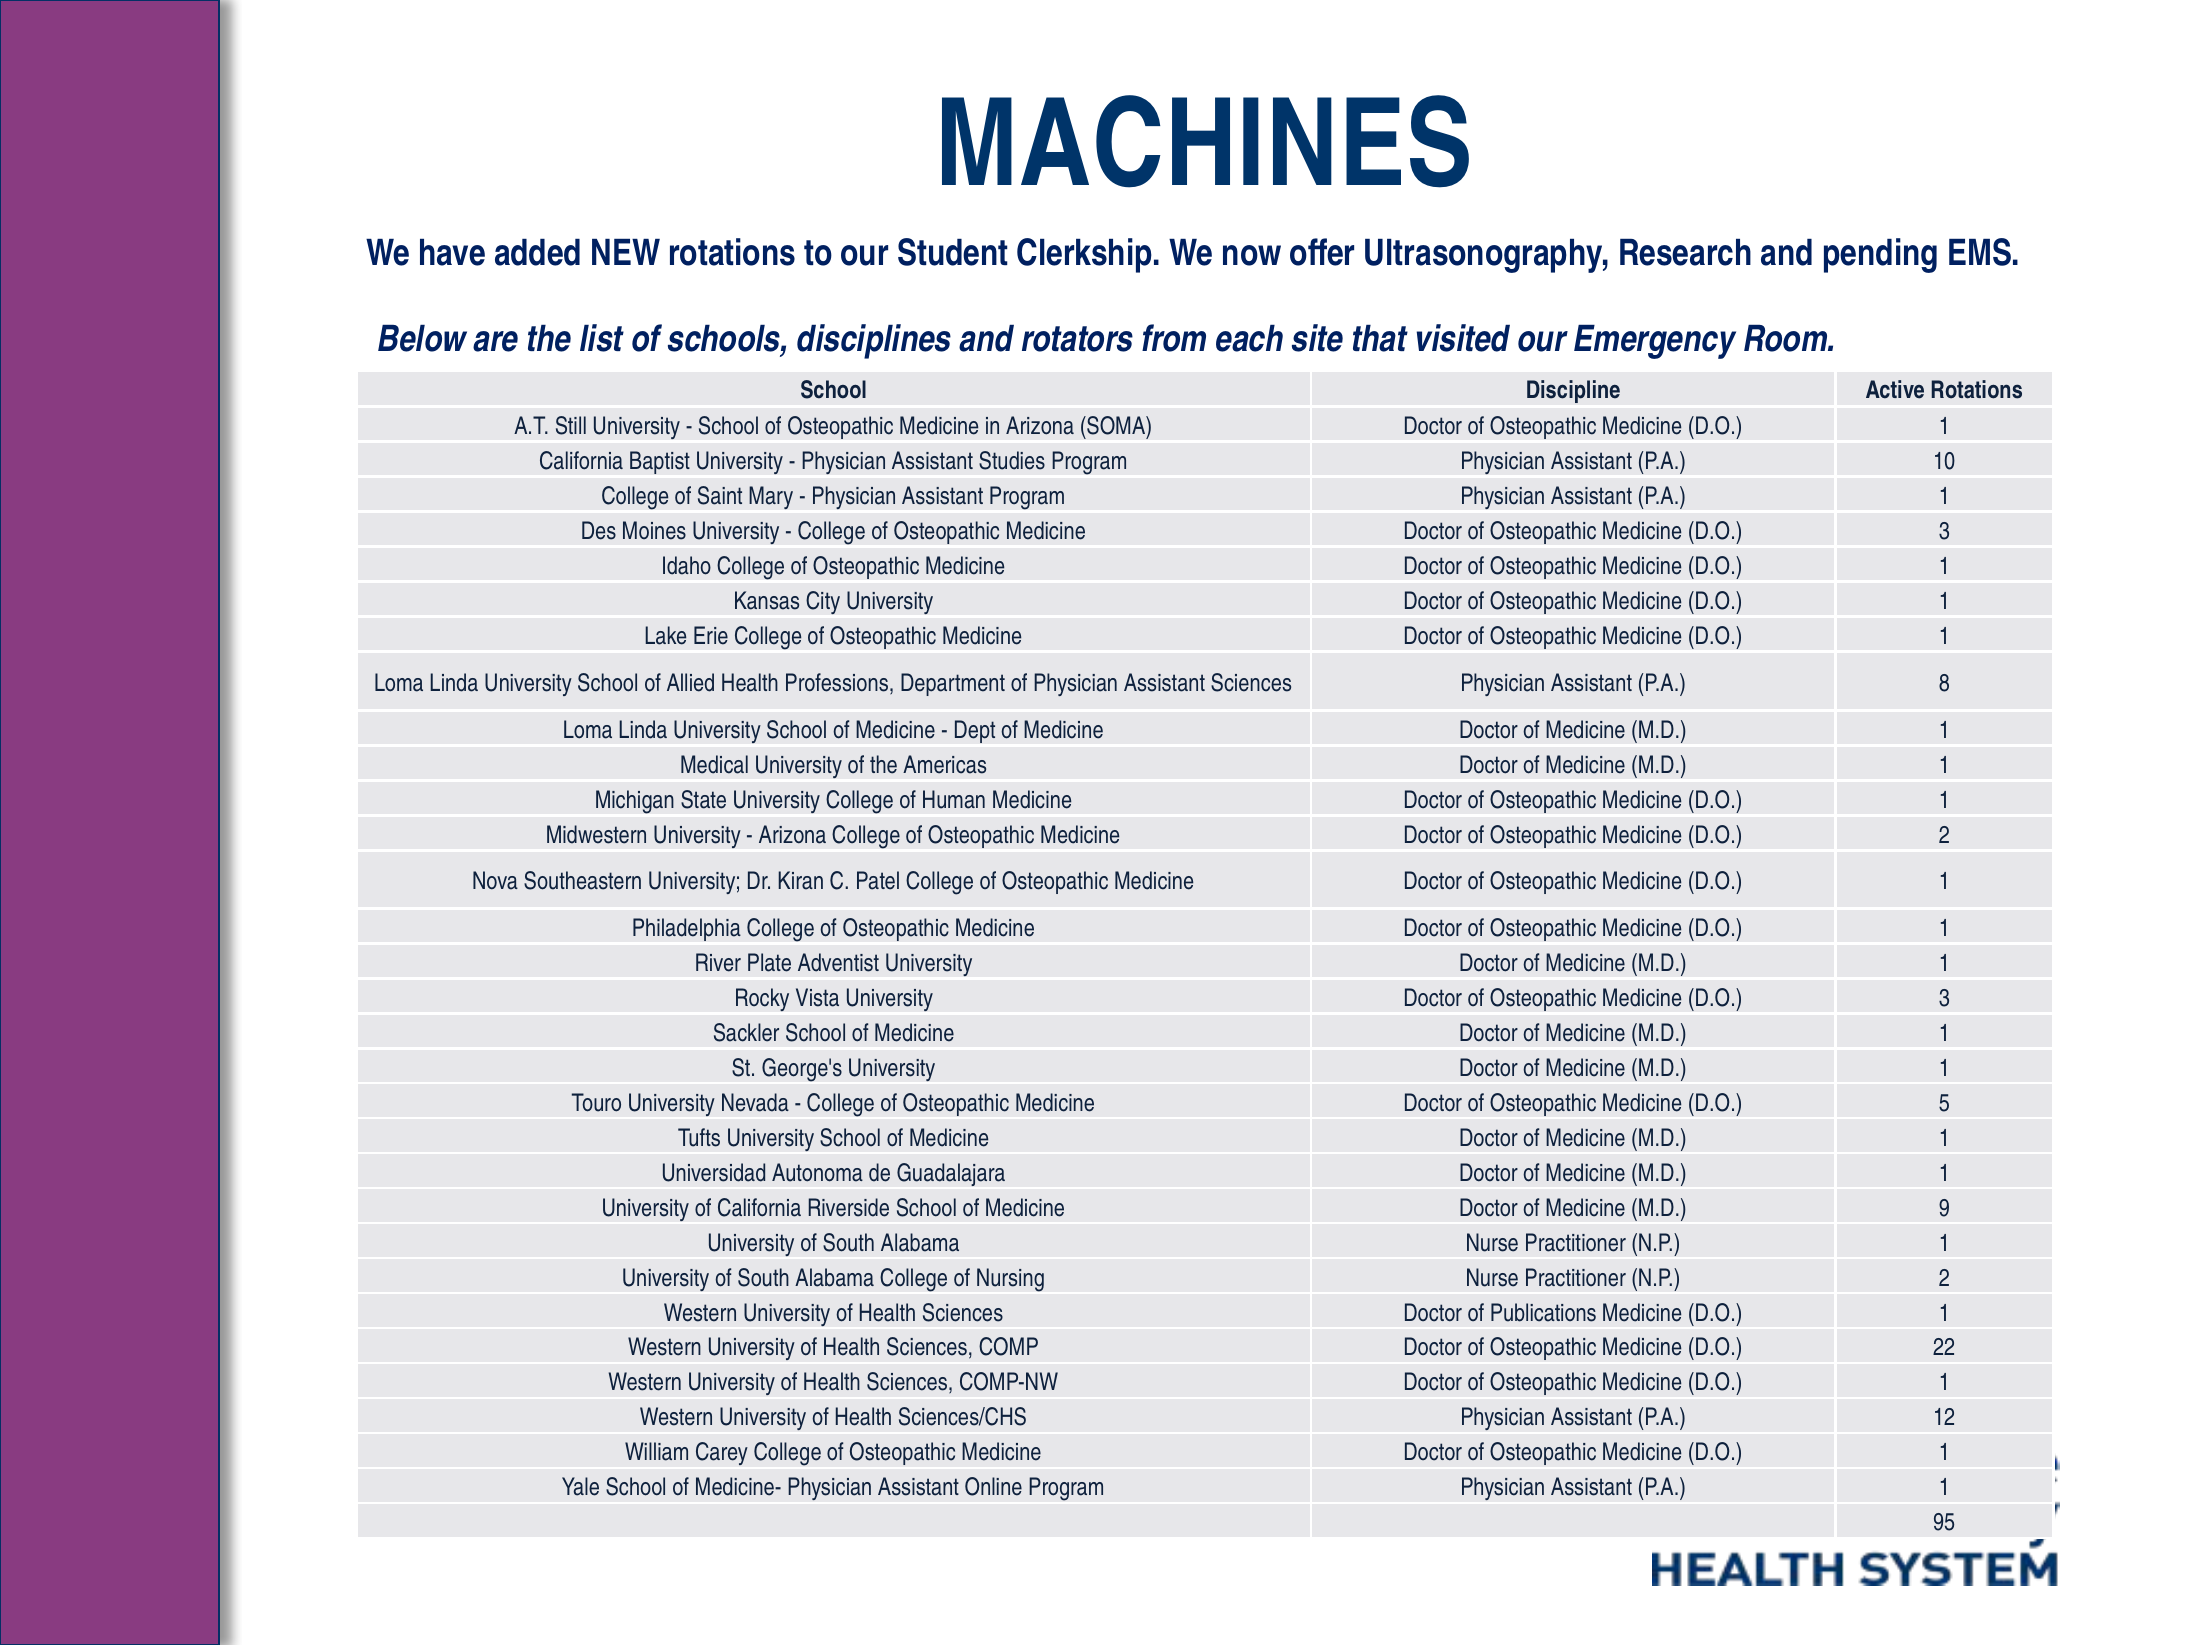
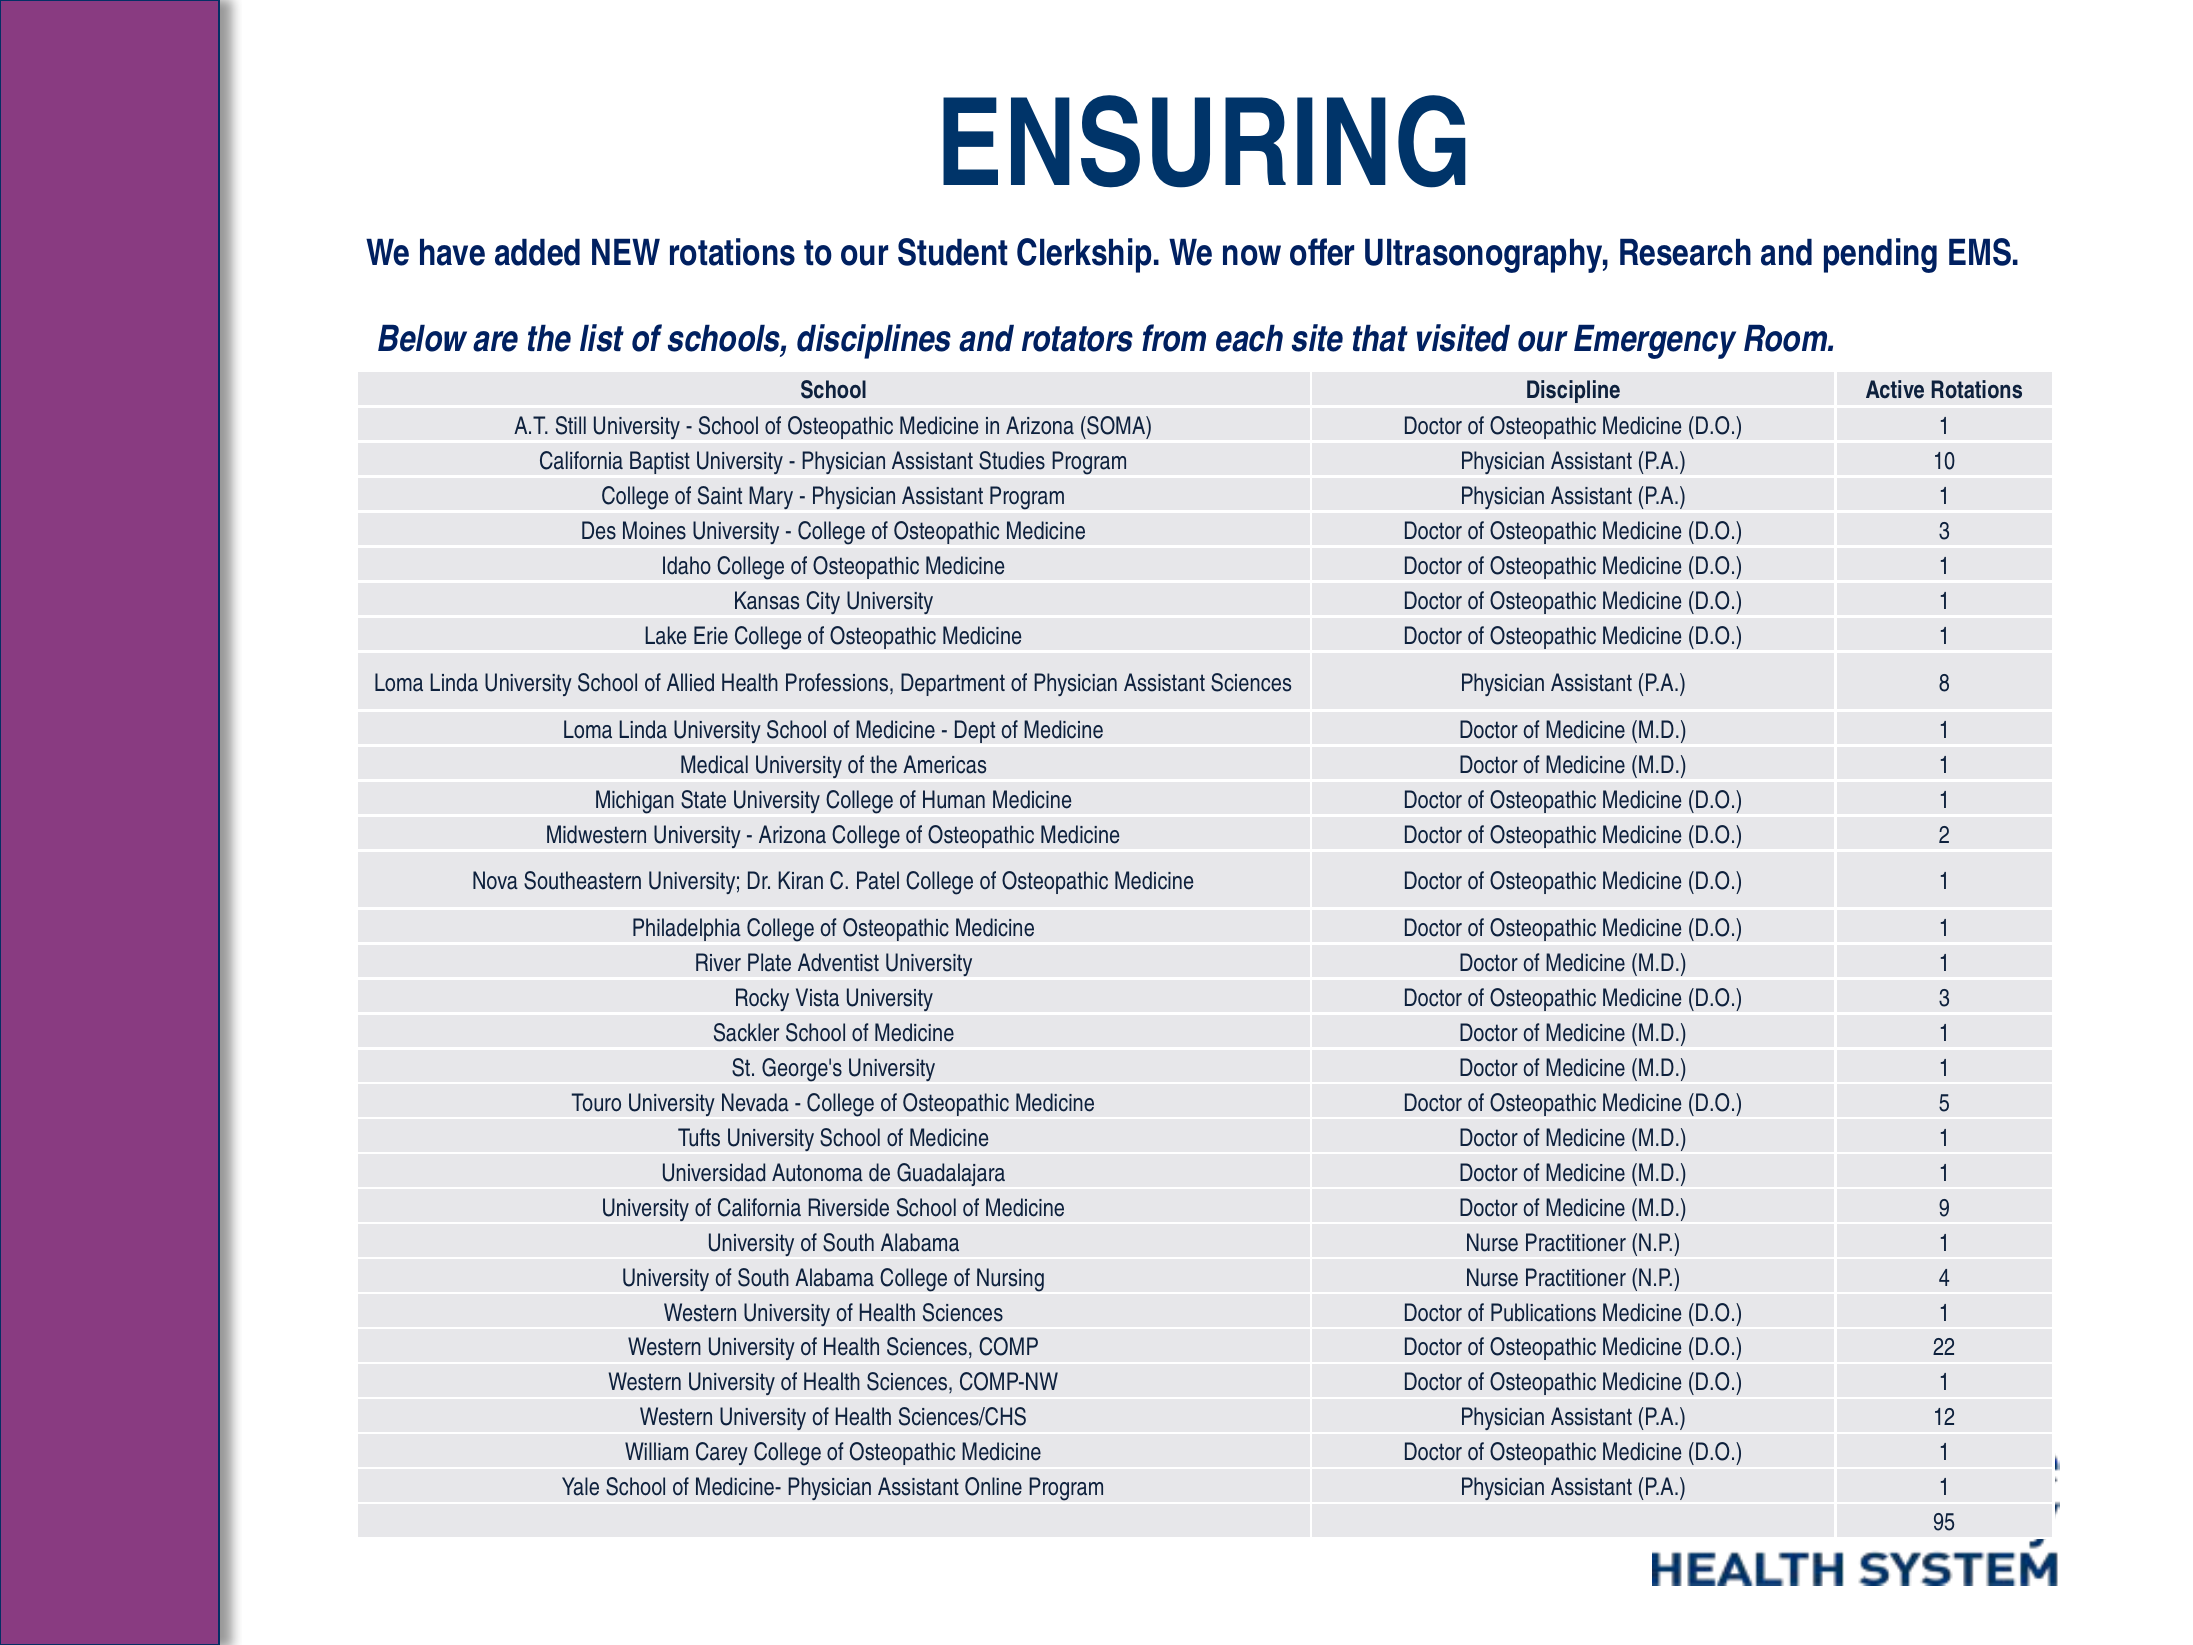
MACHINES: MACHINES -> ENSURING
N.P 2: 2 -> 4
